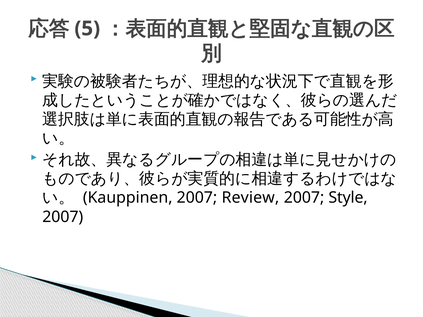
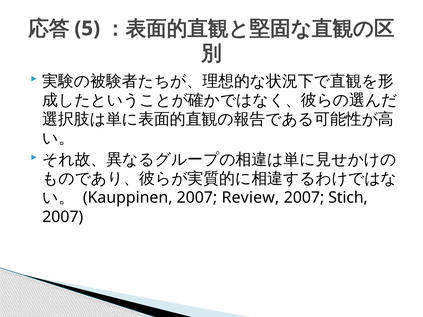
Style: Style -> Stich
